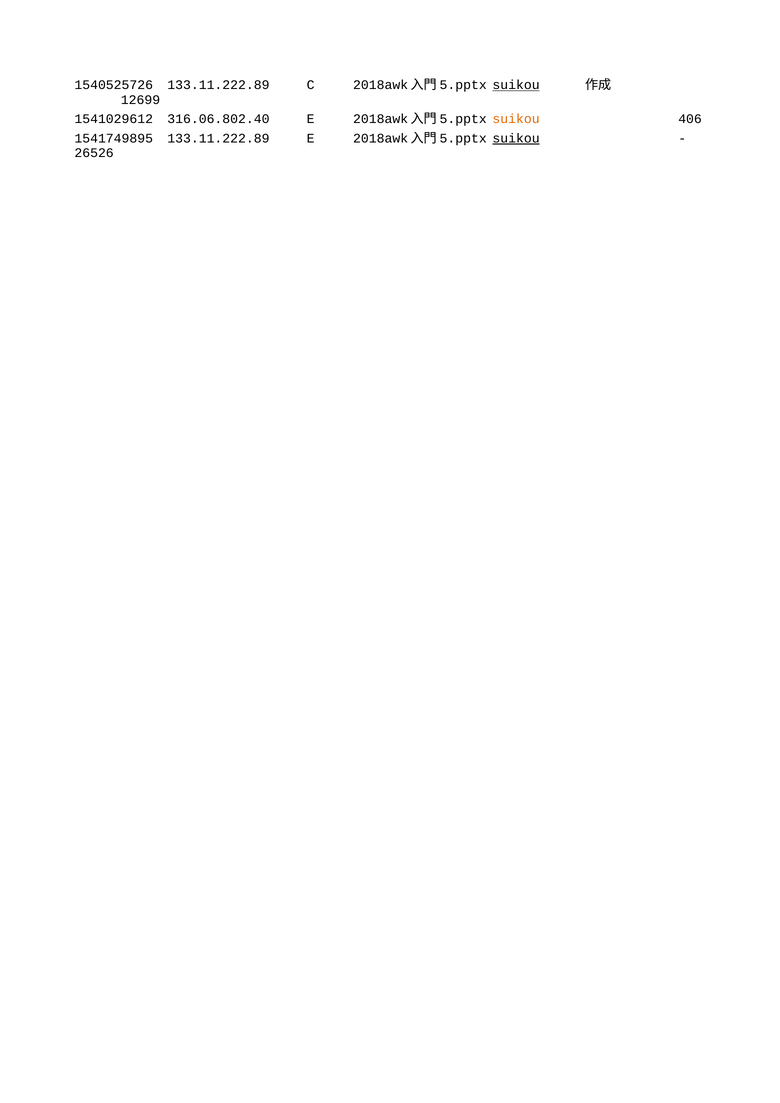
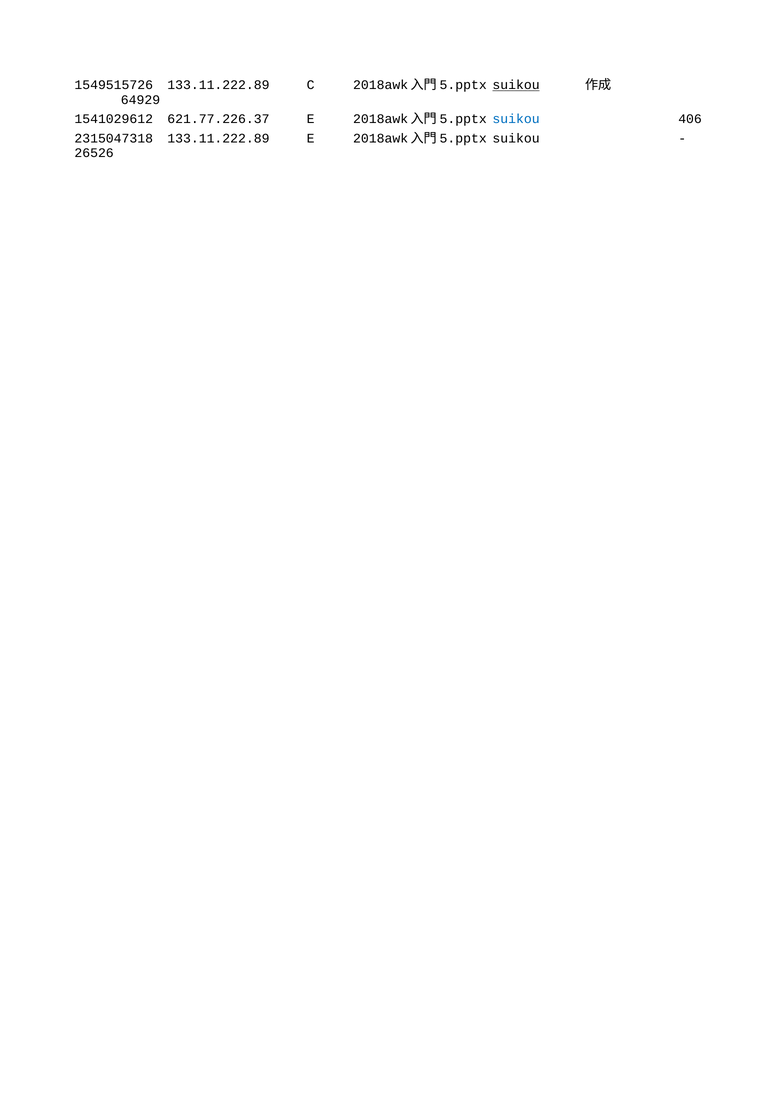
1540525726: 1540525726 -> 1549515726
12699: 12699 -> 64929
316.06.802.40: 316.06.802.40 -> 621.77.226.37
suikou at (516, 119) colour: orange -> blue
1541749895: 1541749895 -> 2315047318
suikou at (516, 138) underline: present -> none
